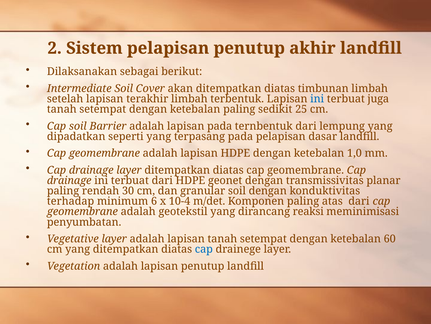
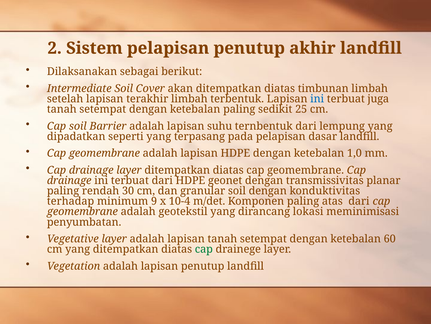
lapisan pada: pada -> suhu
6: 6 -> 9
reaksi: reaksi -> lokasi
cap at (204, 249) colour: blue -> green
